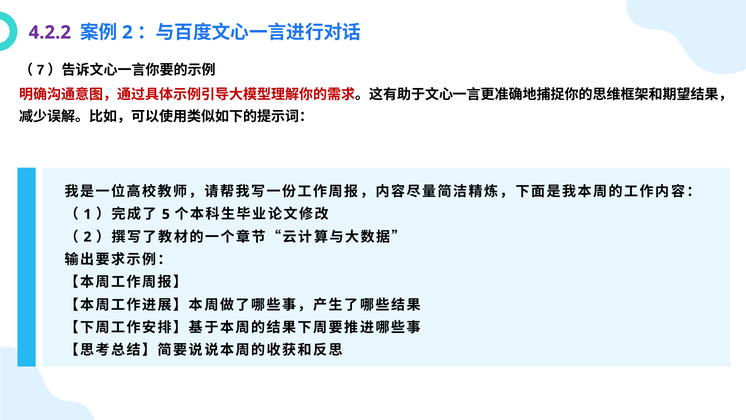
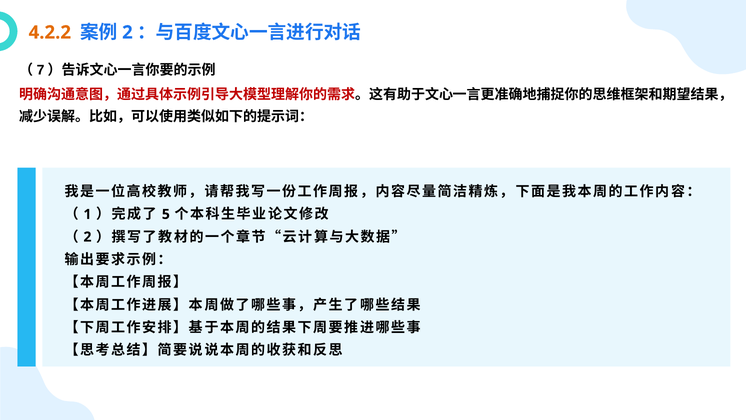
4.2.2 colour: purple -> orange
